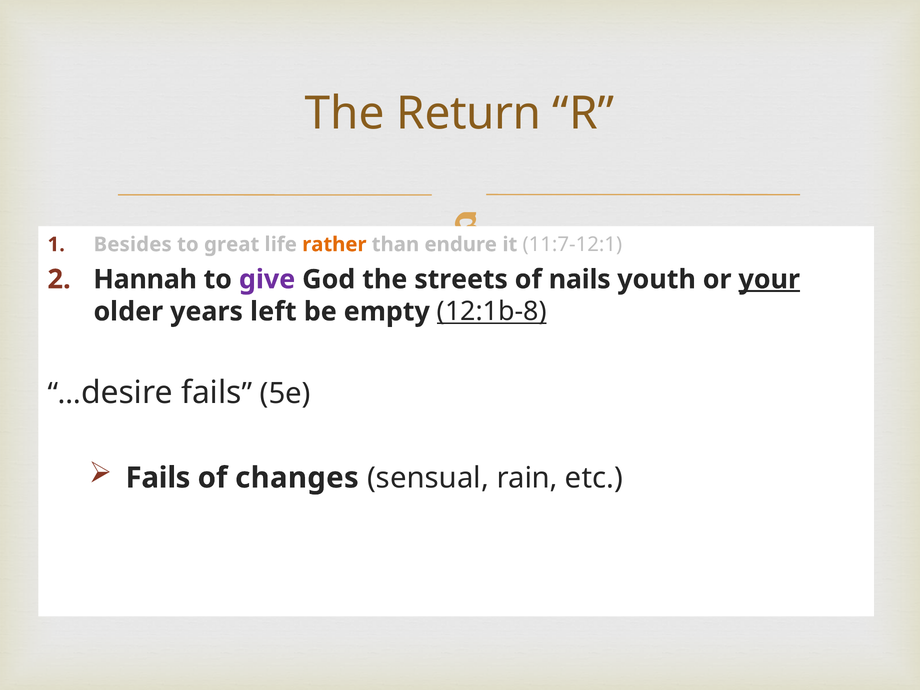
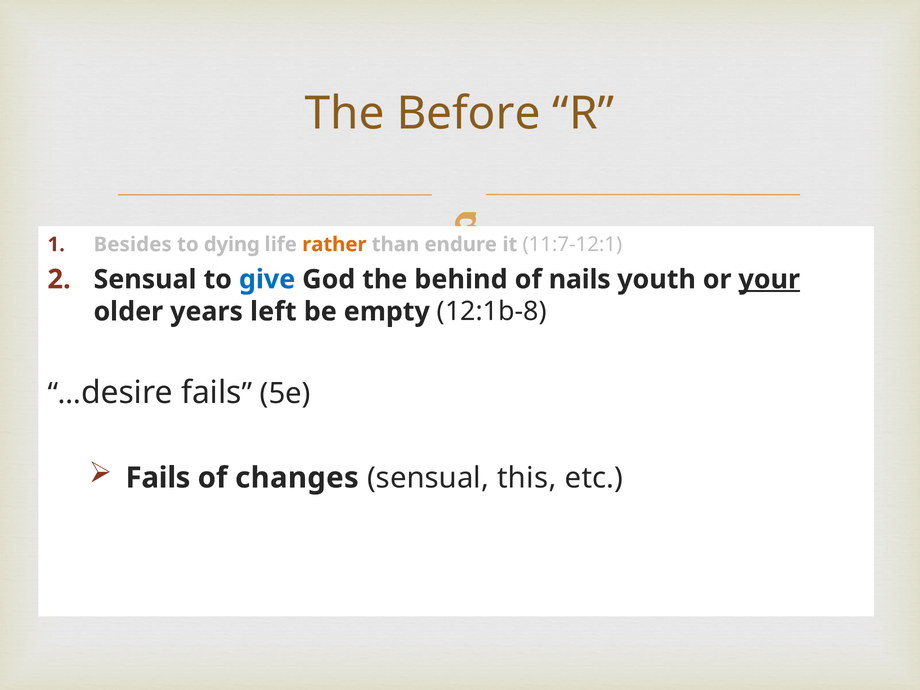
Return: Return -> Before
great: great -> dying
Hannah at (145, 279): Hannah -> Sensual
give colour: purple -> blue
streets: streets -> behind
12:1b-8 underline: present -> none
rain: rain -> this
